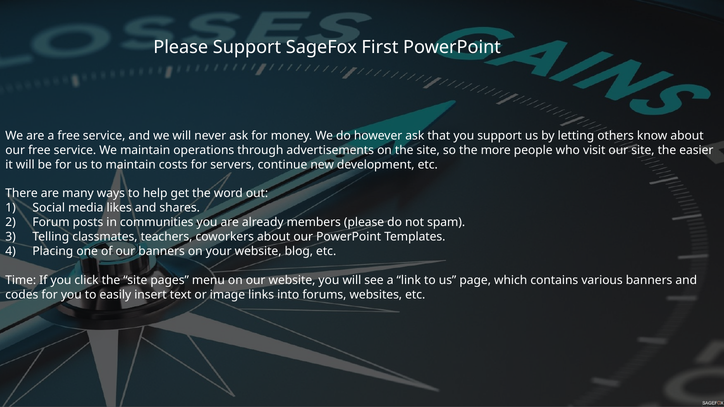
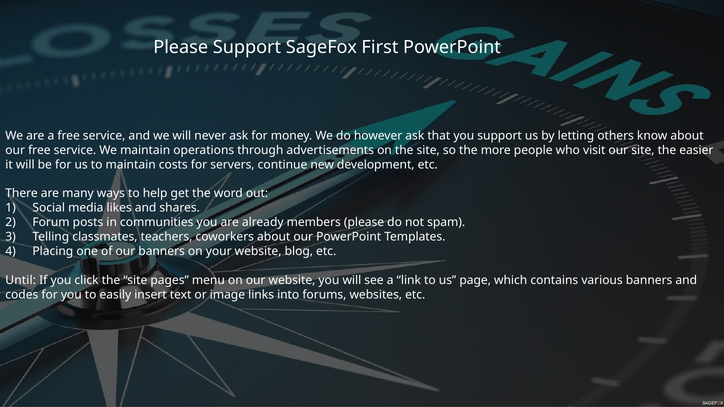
Time: Time -> Until
